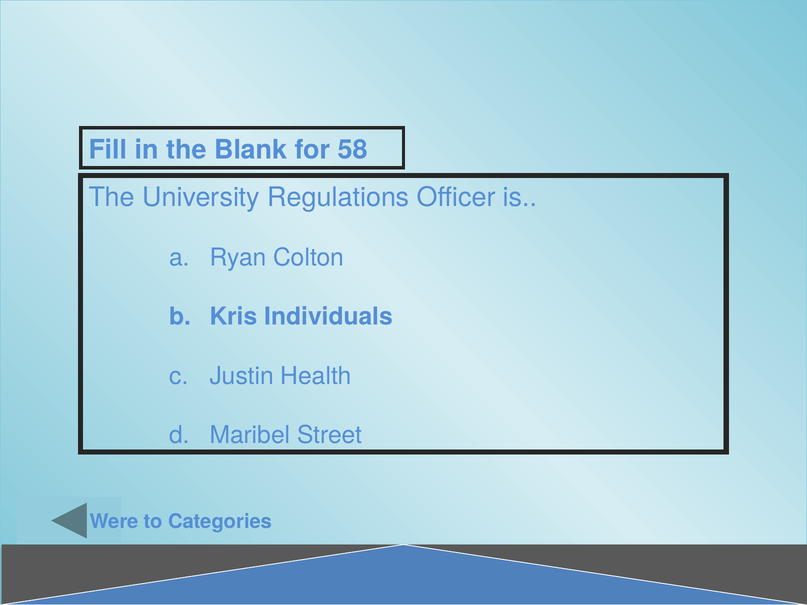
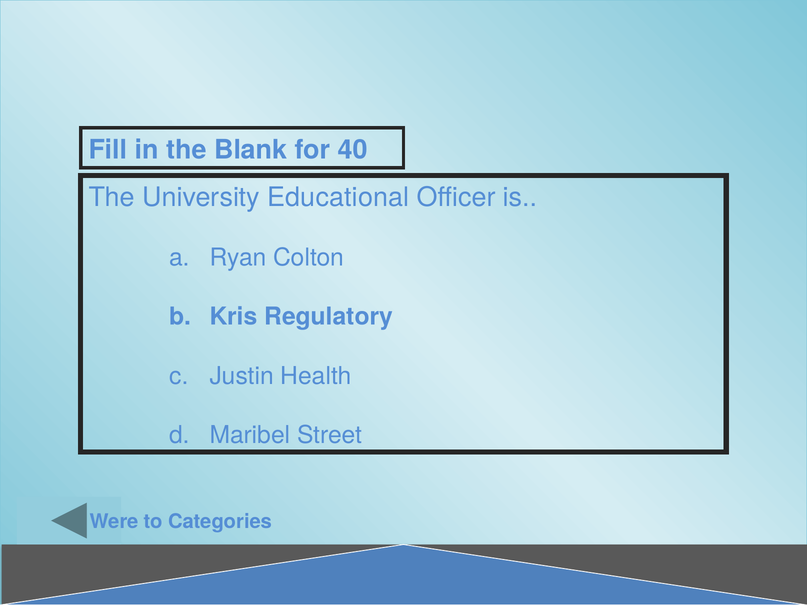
58: 58 -> 40
Regulations: Regulations -> Educational
Individuals: Individuals -> Regulatory
